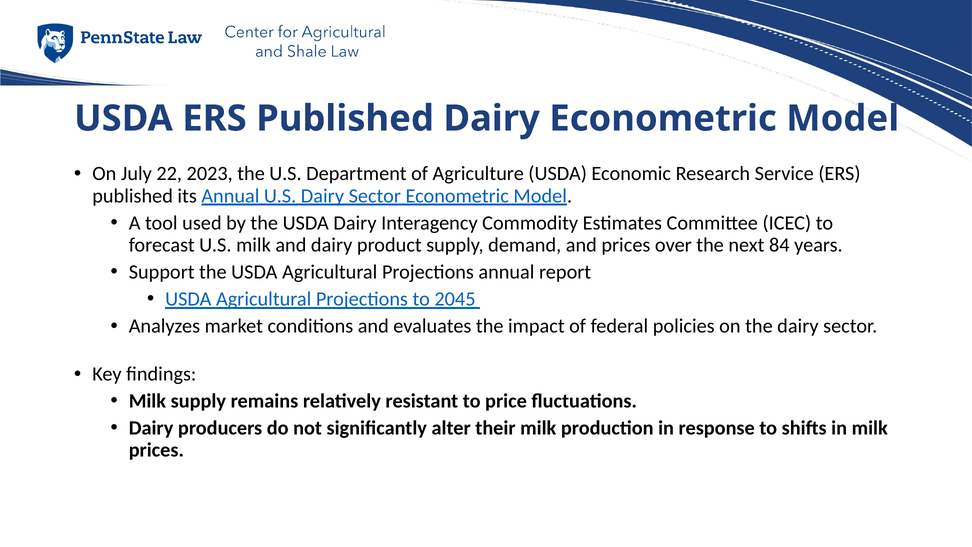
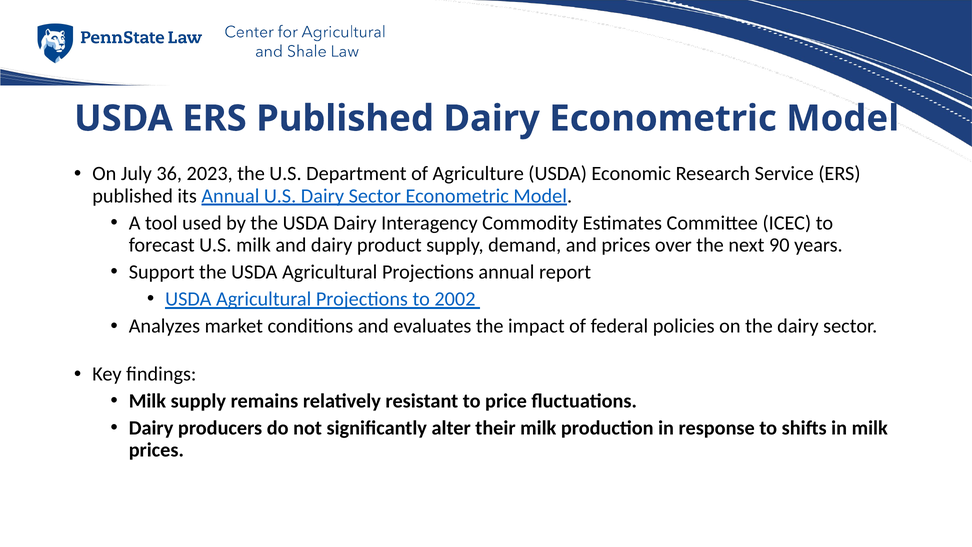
22: 22 -> 36
84: 84 -> 90
2045: 2045 -> 2002
